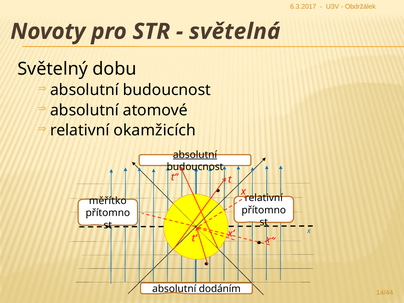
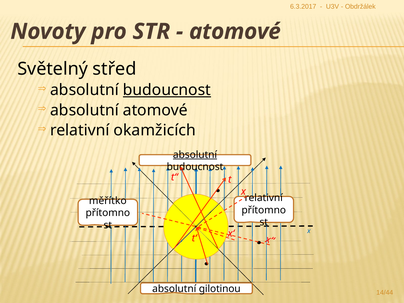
světelná at (235, 31): světelná -> atomové
dobu: dobu -> střed
budoucnost at (167, 90) underline: none -> present
dodáním: dodáním -> gilotinou
